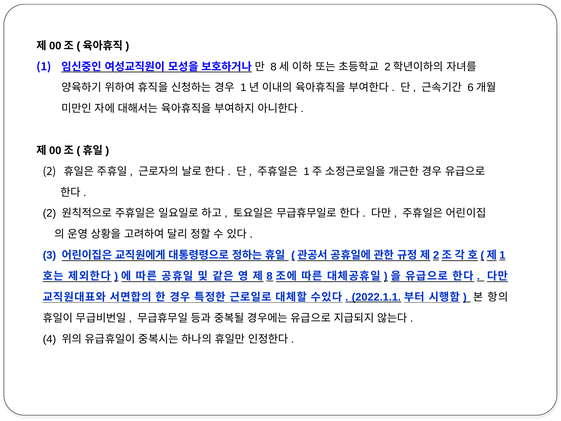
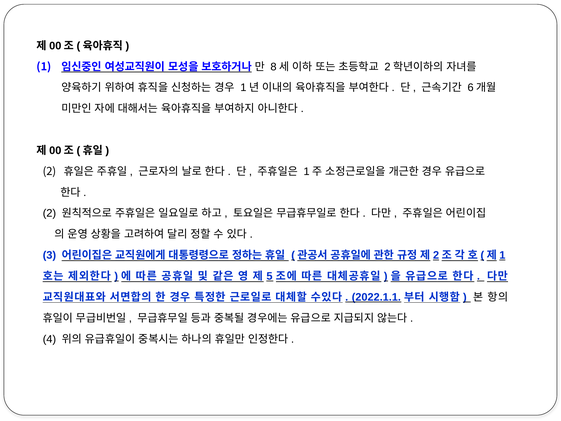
8: 8 -> 5
